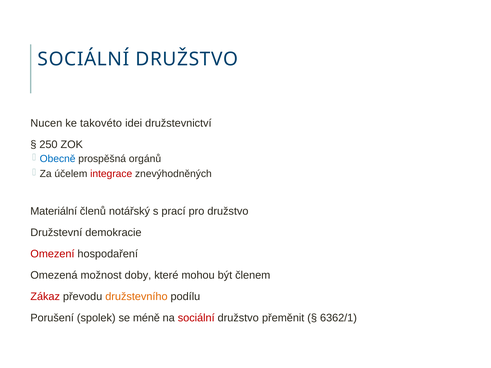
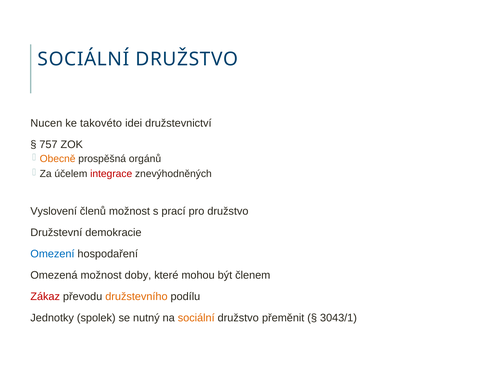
250: 250 -> 757
Obecně colour: blue -> orange
Materiální: Materiální -> Vyslovení
členů notářský: notářský -> možnost
Omezení colour: red -> blue
Porušení: Porušení -> Jednotky
méně: méně -> nutný
sociální at (196, 318) colour: red -> orange
6362/1: 6362/1 -> 3043/1
